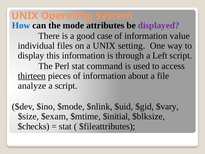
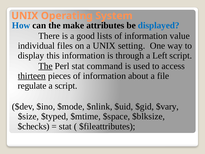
mode: mode -> make
displayed colour: purple -> blue
case: case -> lists
The at (45, 66) underline: none -> present
analyze: analyze -> regulate
$exam: $exam -> $typed
$initial: $initial -> $space
